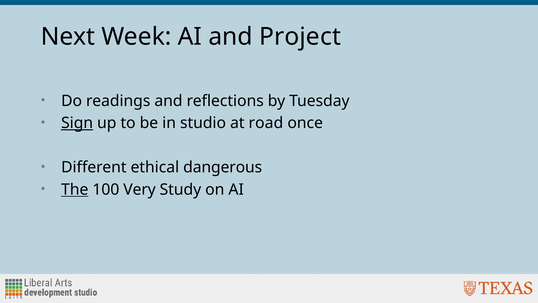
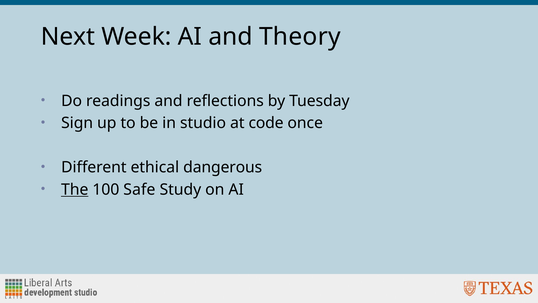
Project: Project -> Theory
Sign underline: present -> none
road: road -> code
Very: Very -> Safe
